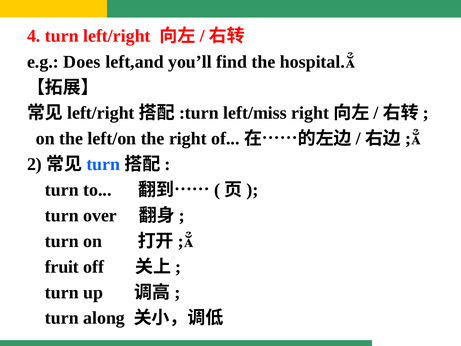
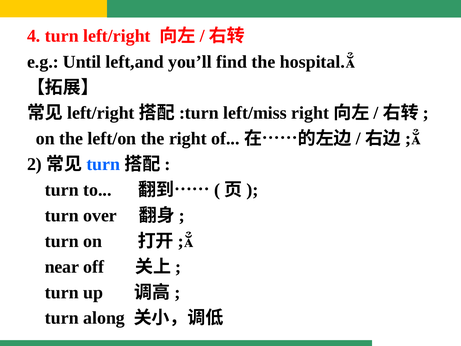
Does: Does -> Until
fruit: fruit -> near
